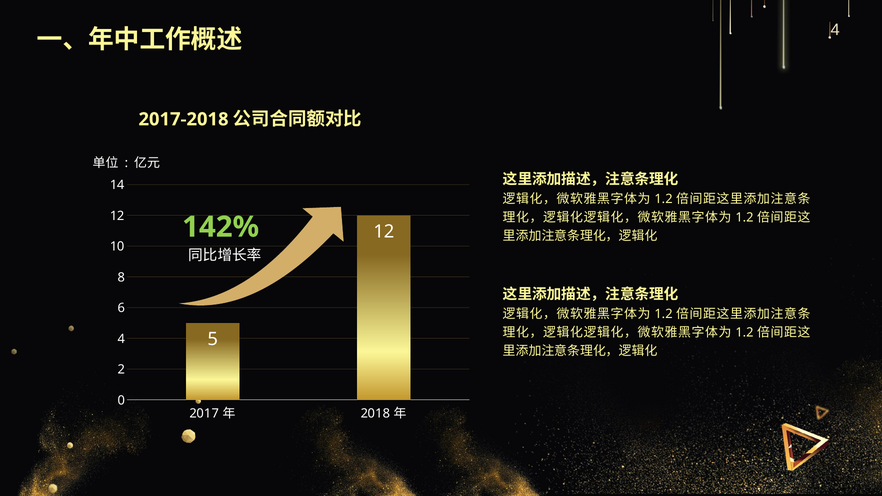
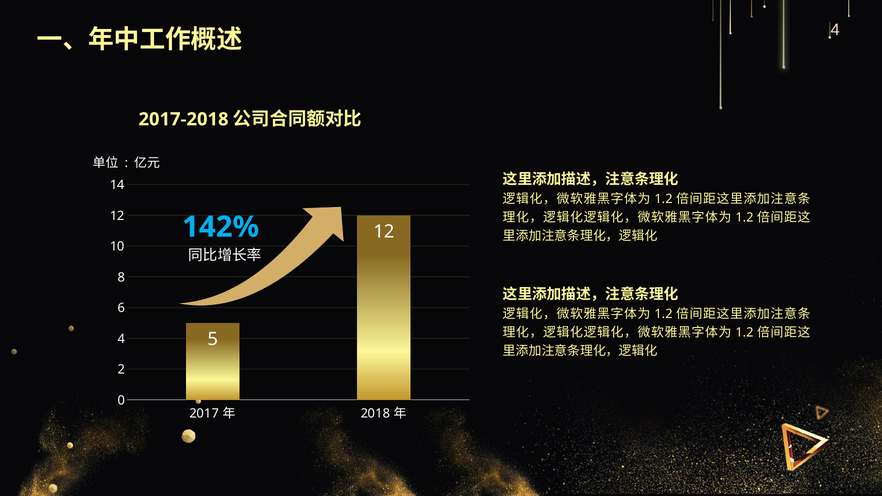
142% colour: light green -> light blue
